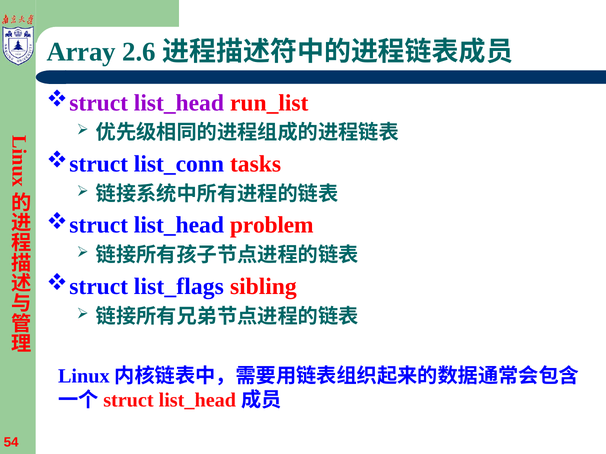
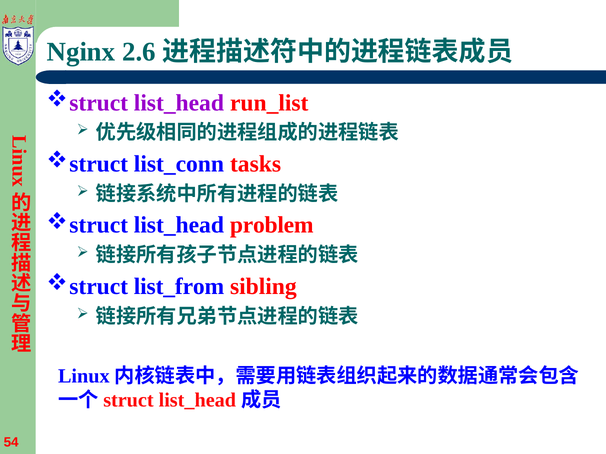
Array: Array -> Nginx
list_flags: list_flags -> list_from
